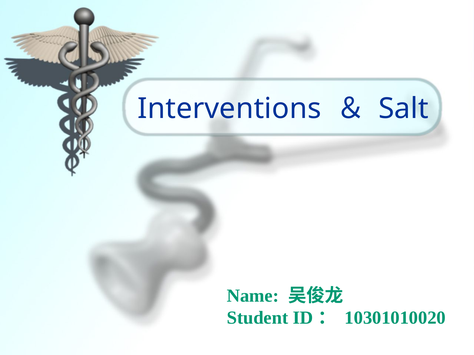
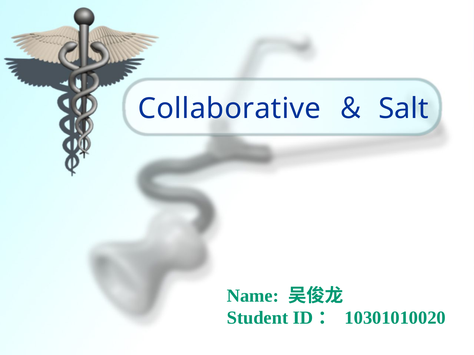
Interventions: Interventions -> Collaborative
